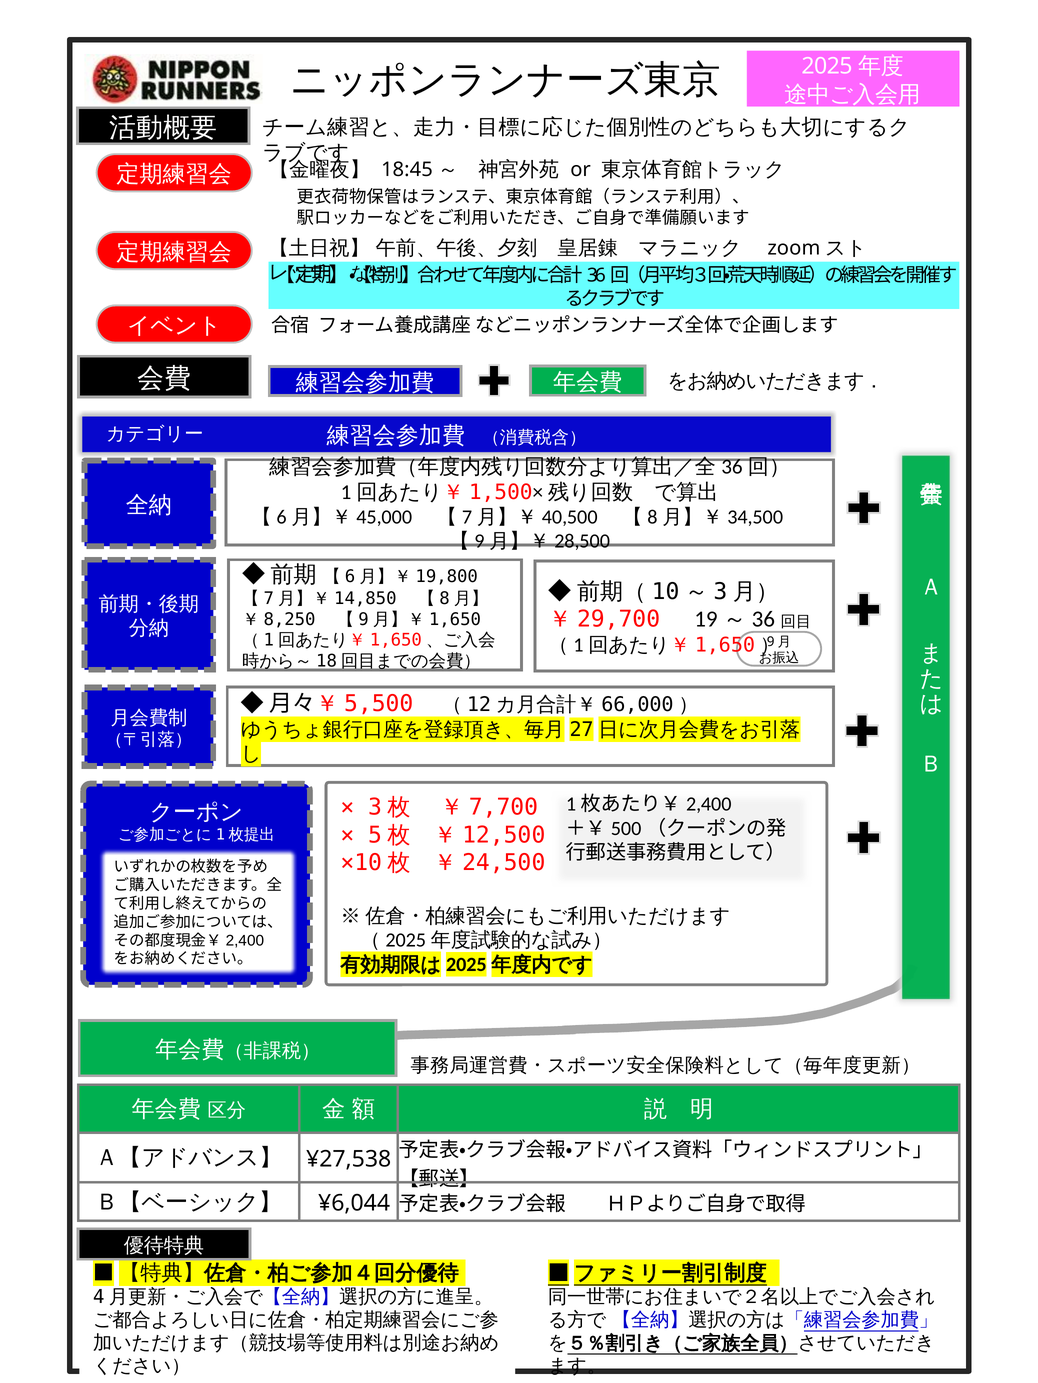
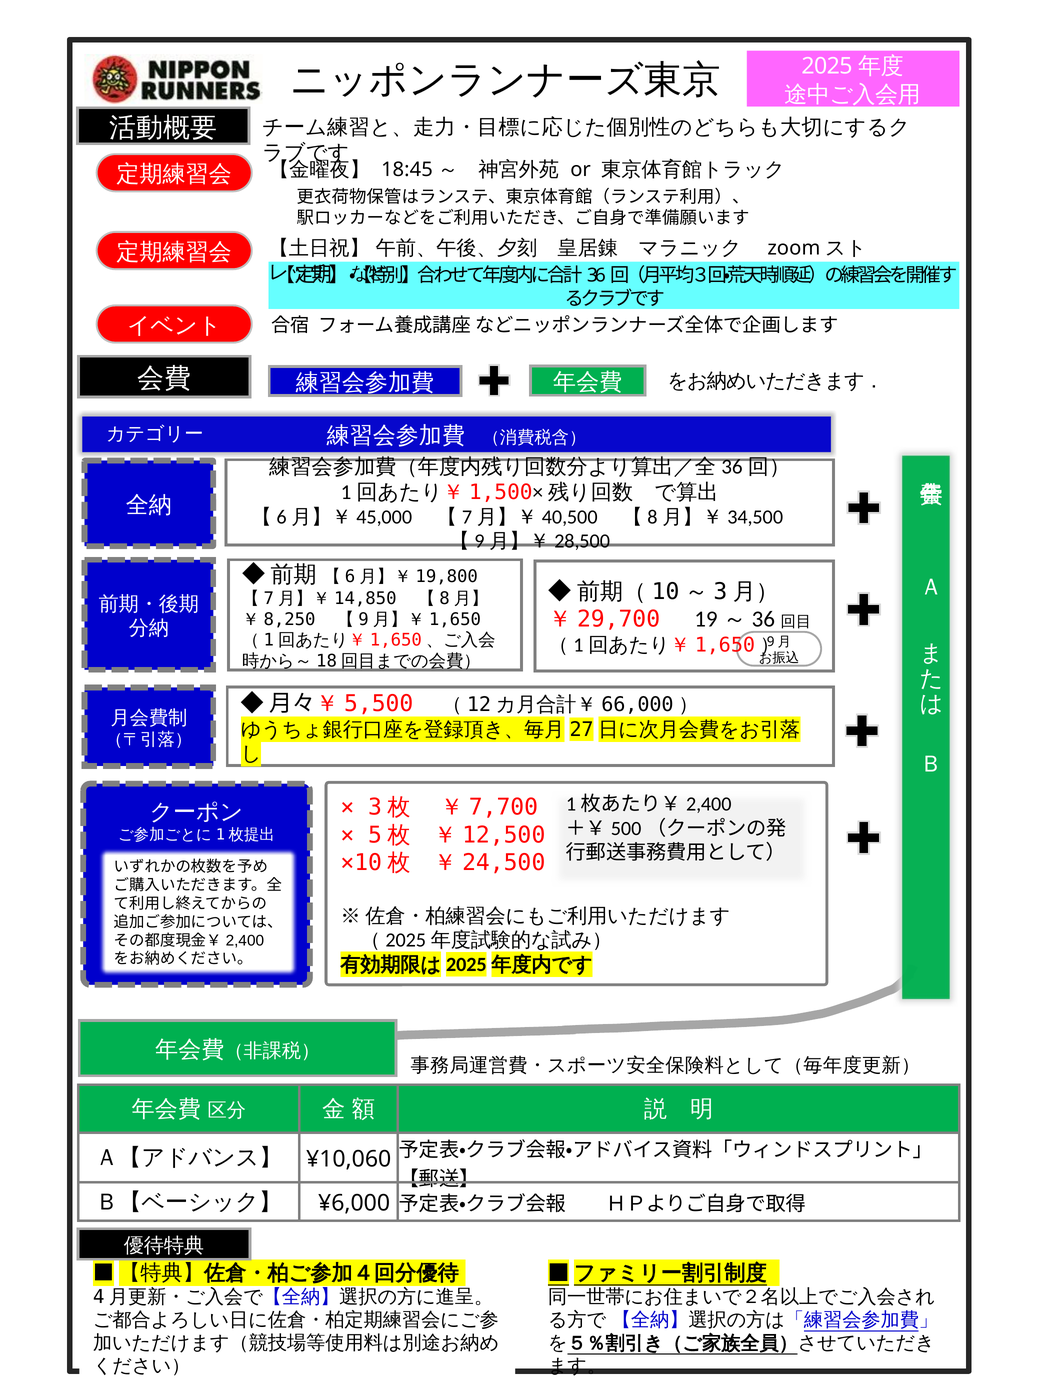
¥27,538: ¥27,538 -> ¥10,060
¥6,044: ¥6,044 -> ¥6,000
